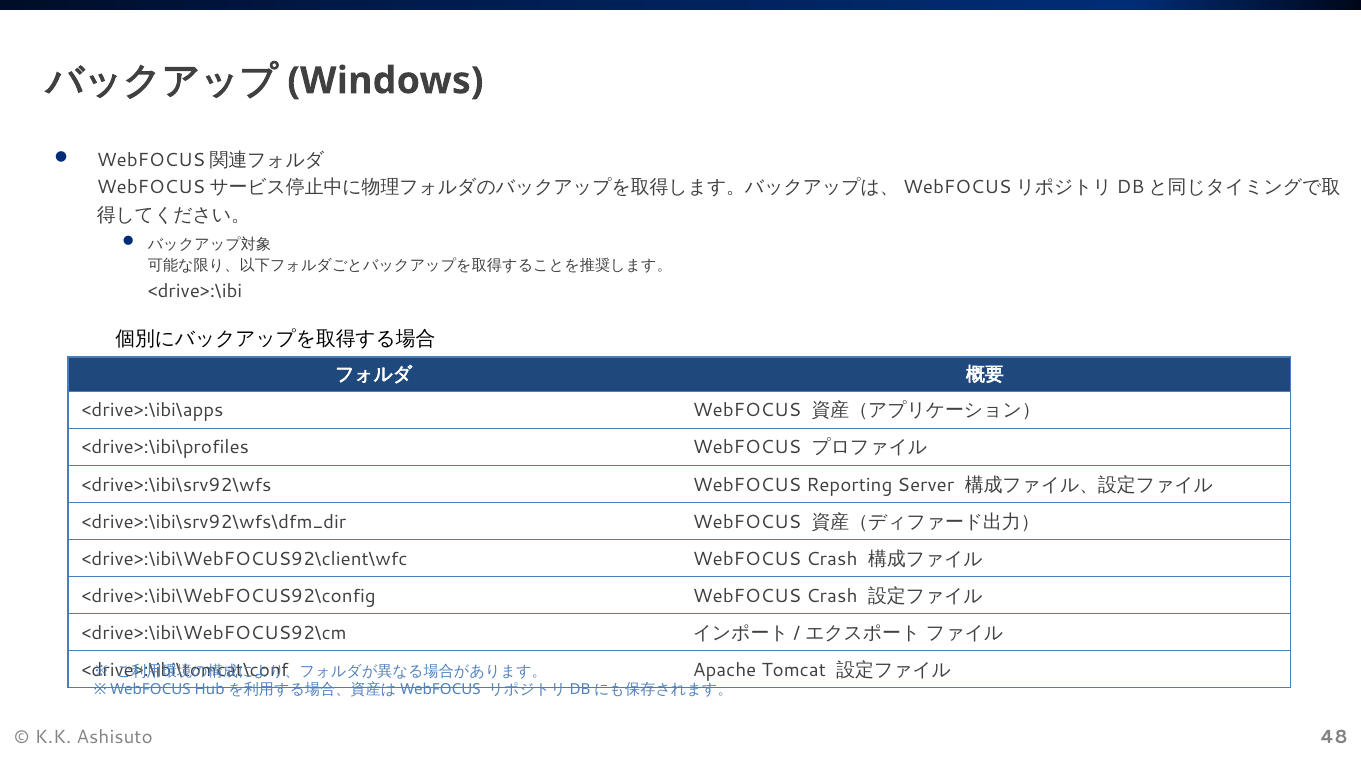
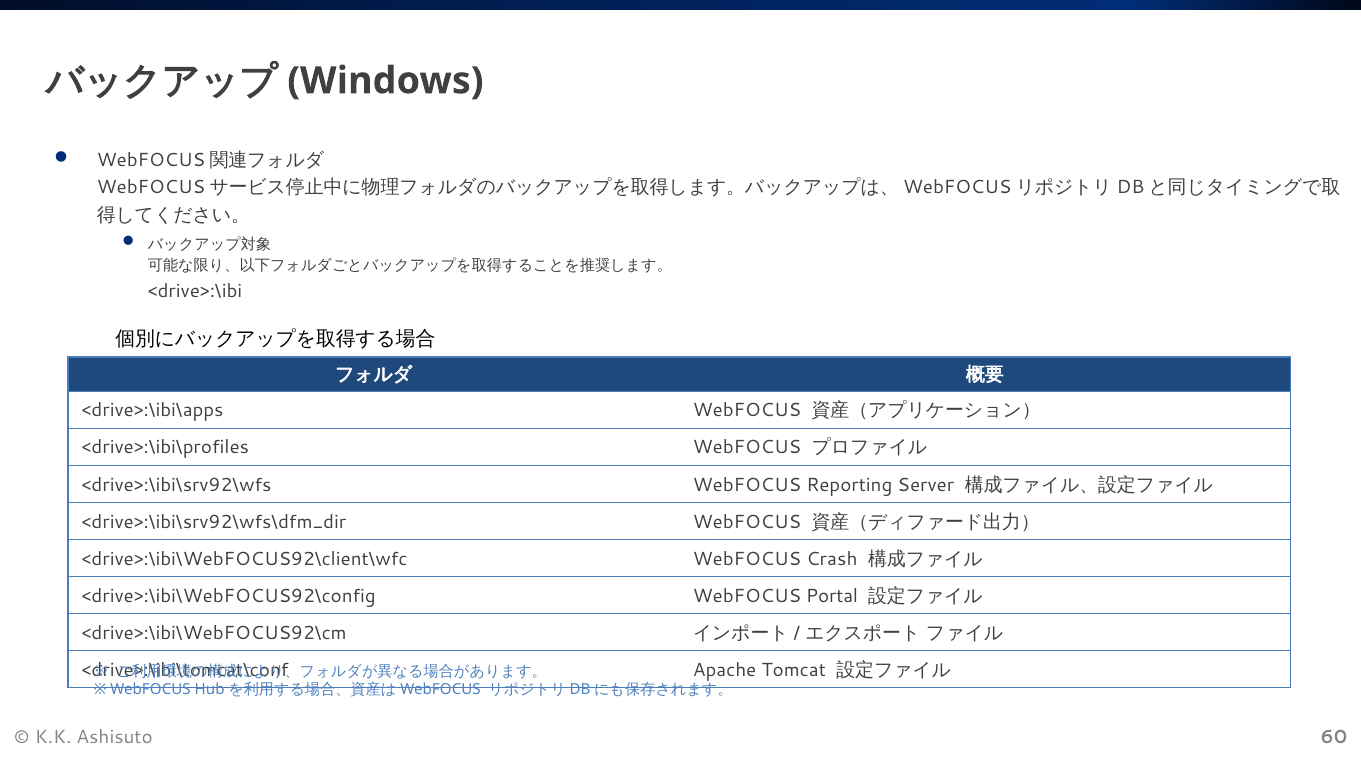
<drive>:\ibi\WebFOCUS92\config WebFOCUS Crash: Crash -> Portal
48: 48 -> 60
